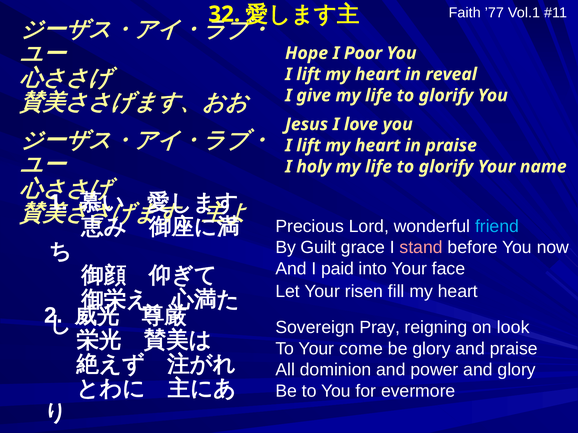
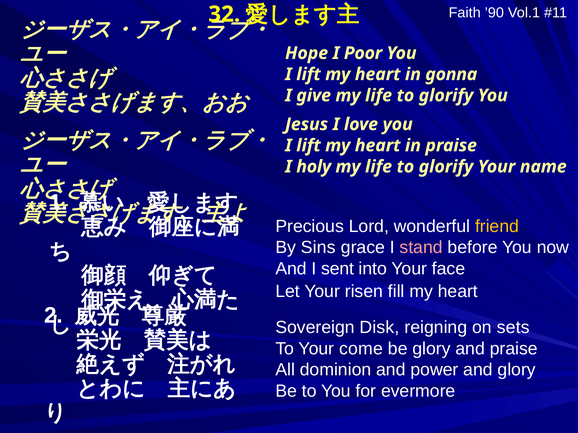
’77: ’77 -> ’90
reveal: reveal -> gonna
friend colour: light blue -> yellow
Guilt: Guilt -> Sins
paid: paid -> sent
Pray: Pray -> Disk
look: look -> sets
